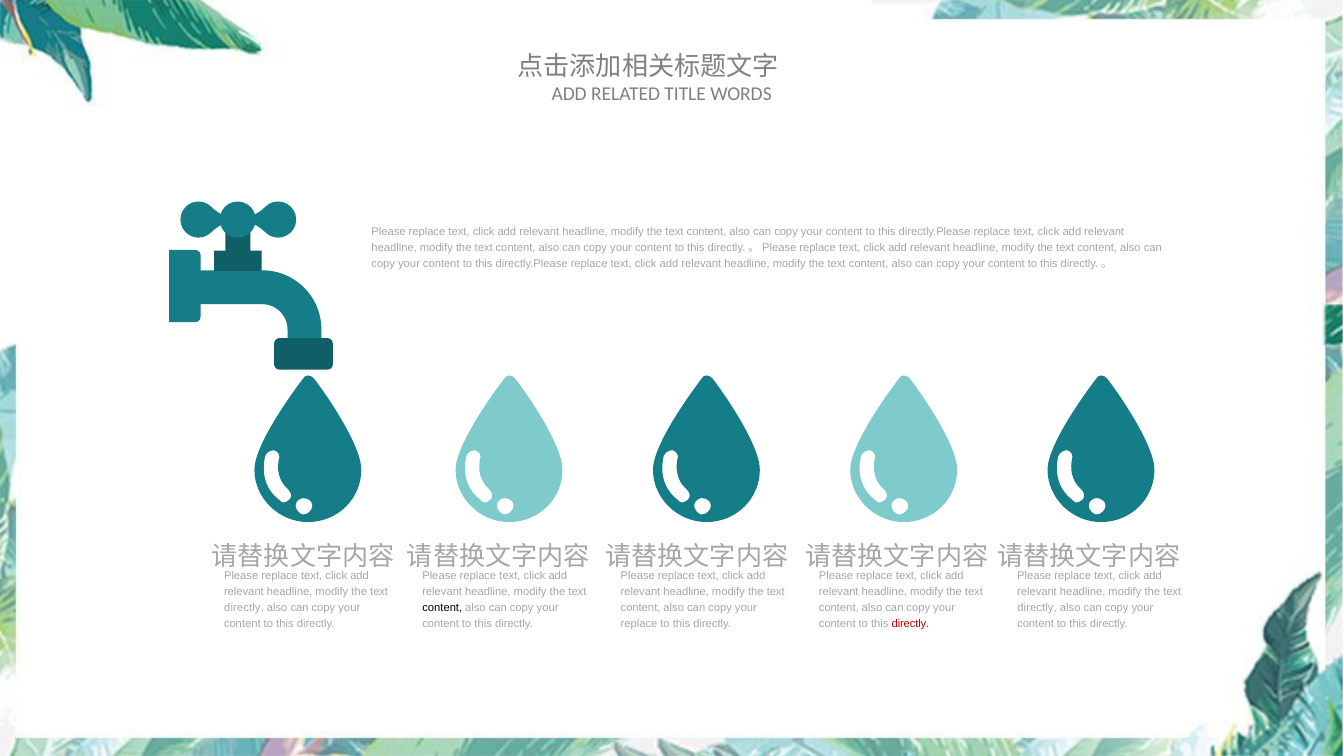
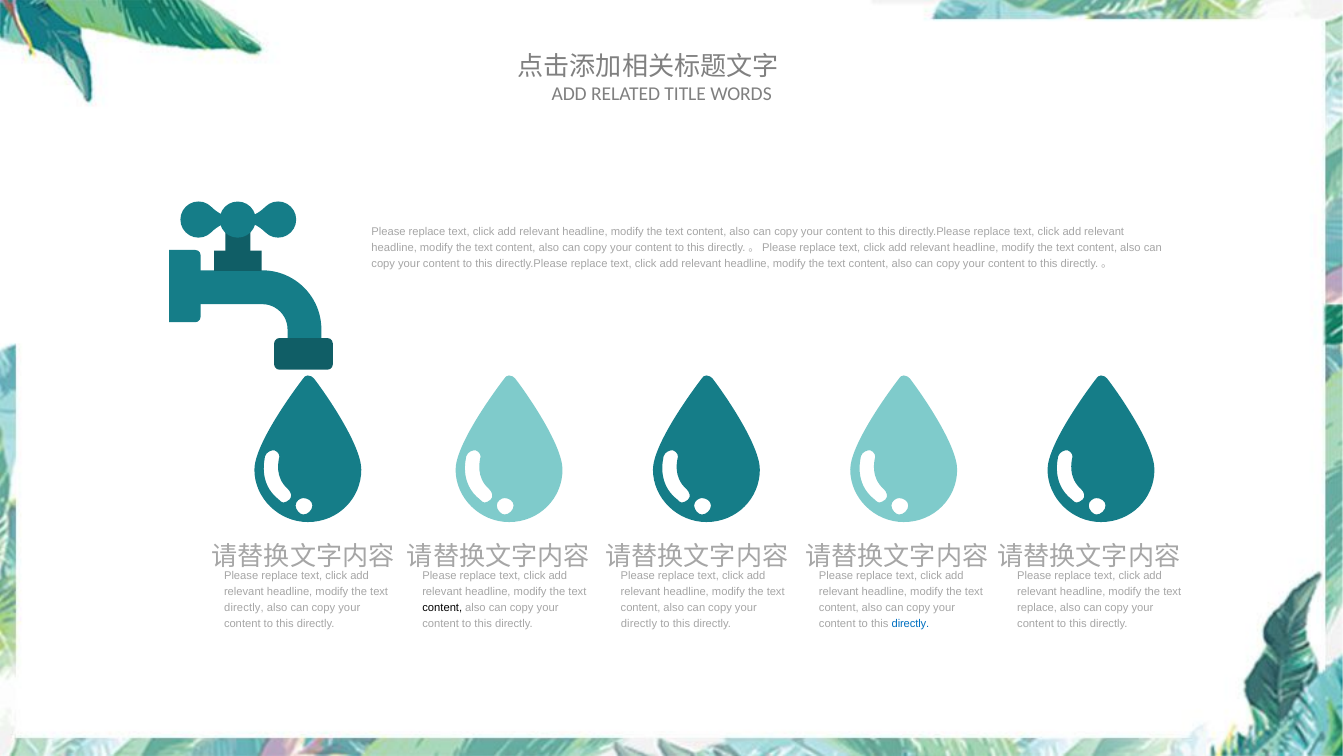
directly at (1037, 607): directly -> replace
replace at (639, 623): replace -> directly
directly at (910, 623) colour: red -> blue
